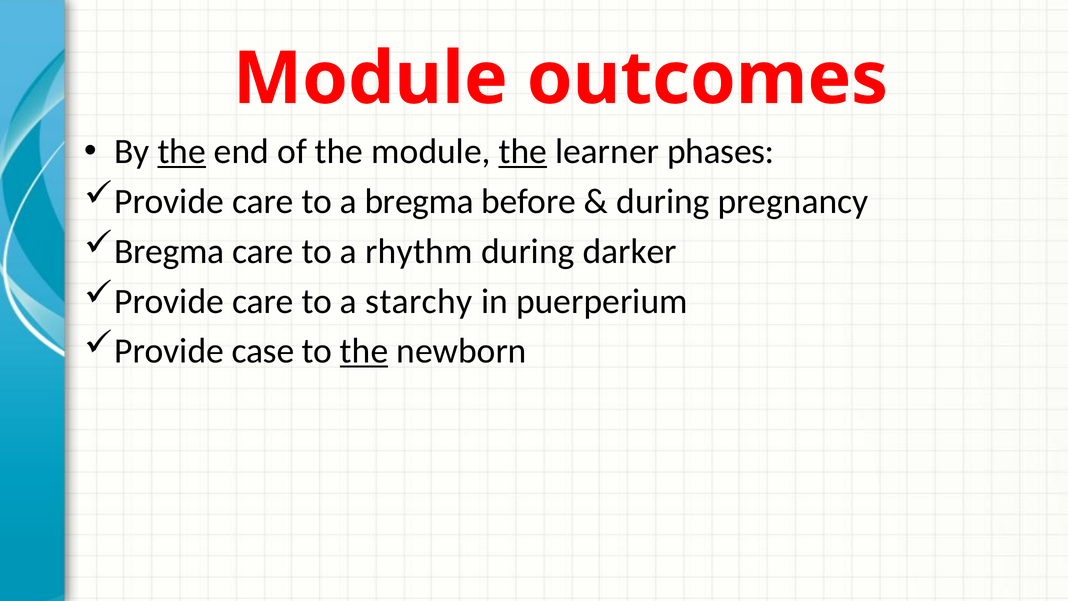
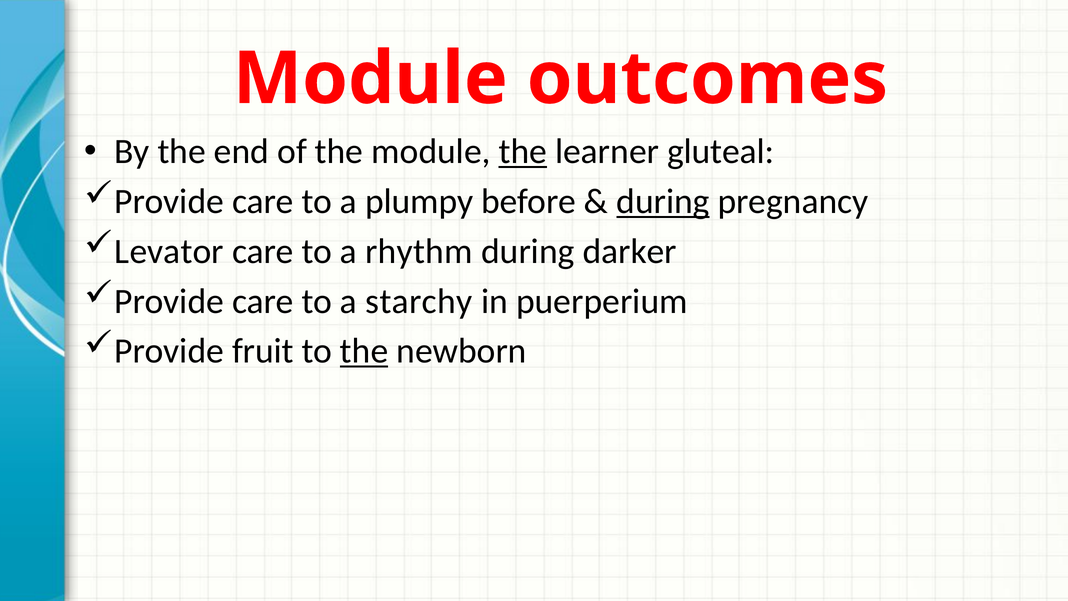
the at (182, 152) underline: present -> none
phases: phases -> gluteal
a bregma: bregma -> plumpy
during at (663, 201) underline: none -> present
Bregma at (169, 251): Bregma -> Levator
case: case -> fruit
